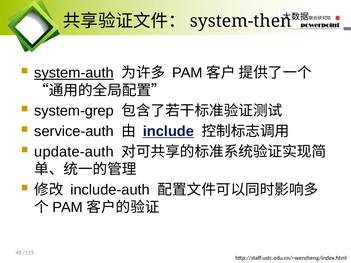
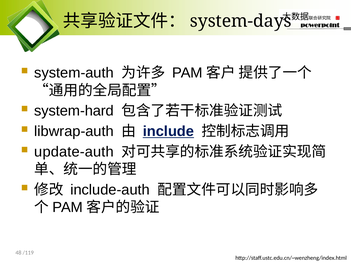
system-then: system-then -> system-days
system-auth underline: present -> none
system-grep: system-grep -> system-hard
service-auth: service-auth -> libwrap-auth
